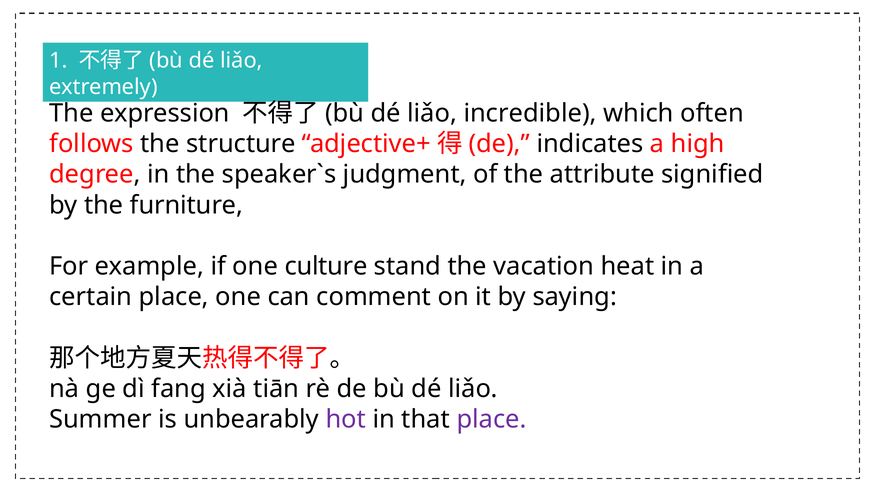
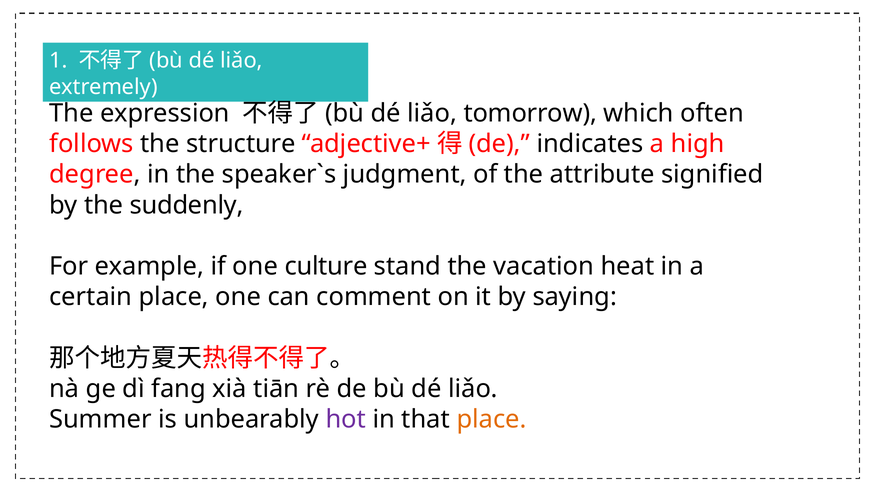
incredible: incredible -> tomorrow
furniture: furniture -> suddenly
place at (491, 420) colour: purple -> orange
